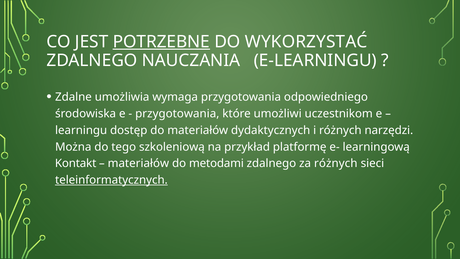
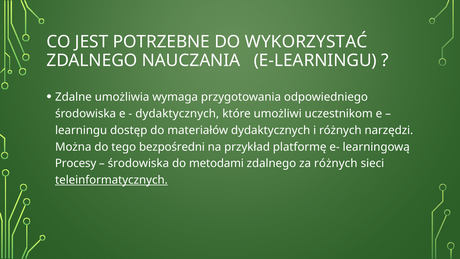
POTRZEBNE underline: present -> none
przygotowania at (177, 114): przygotowania -> dydaktycznych
szkoleniową: szkoleniową -> bezpośredni
Kontakt: Kontakt -> Procesy
materiałów at (138, 163): materiałów -> środowiska
